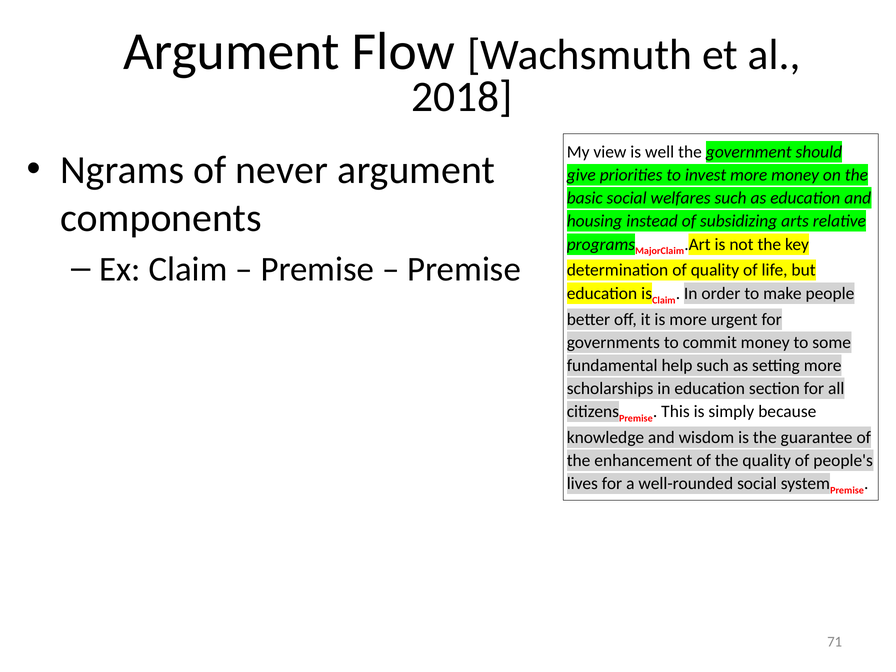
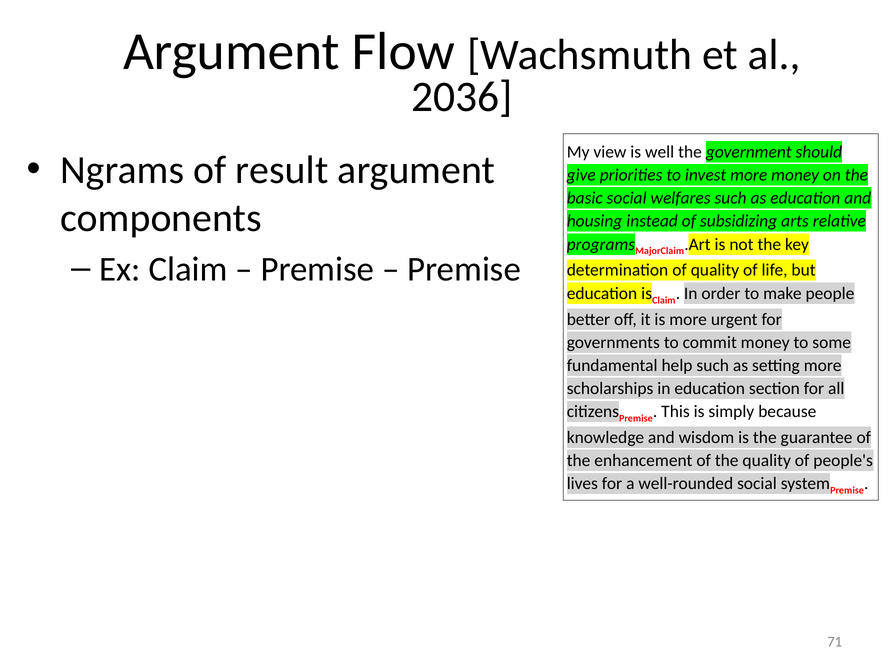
2018: 2018 -> 2036
never: never -> result
